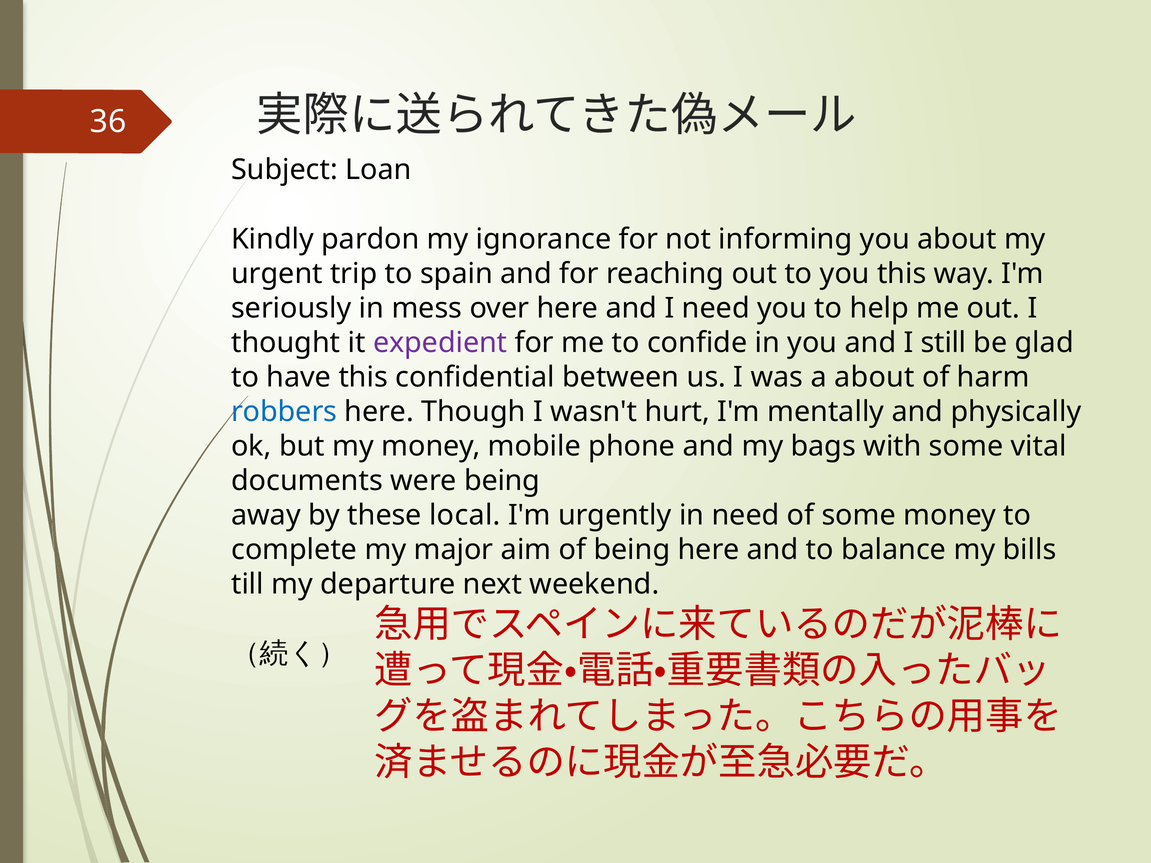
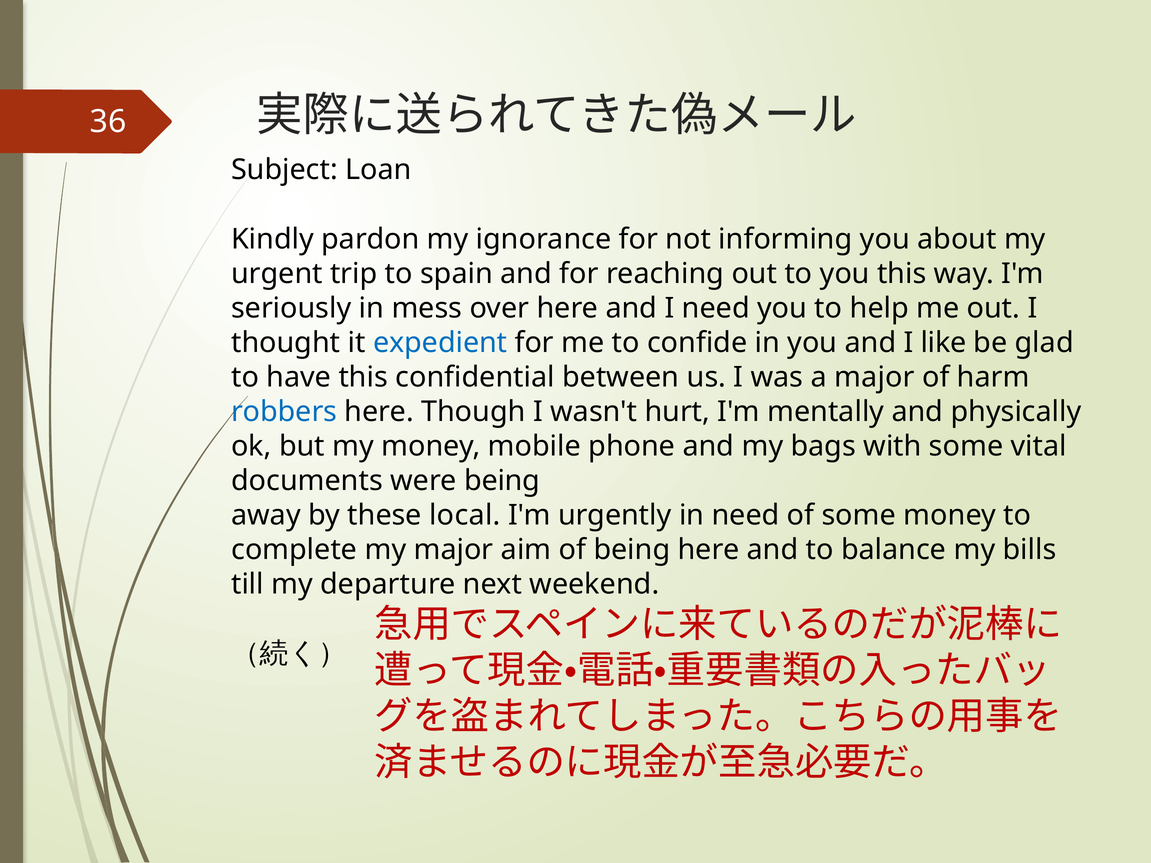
expedient colour: purple -> blue
still: still -> like
a about: about -> major
